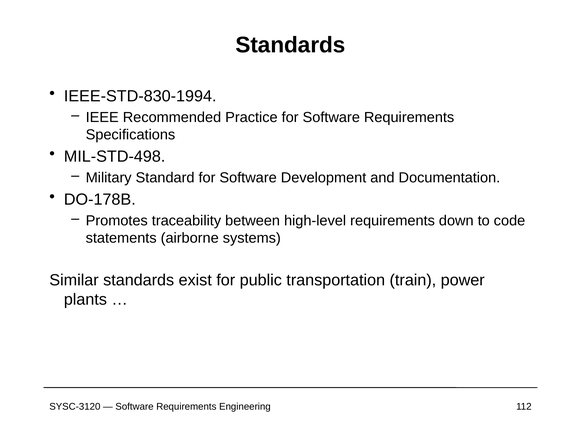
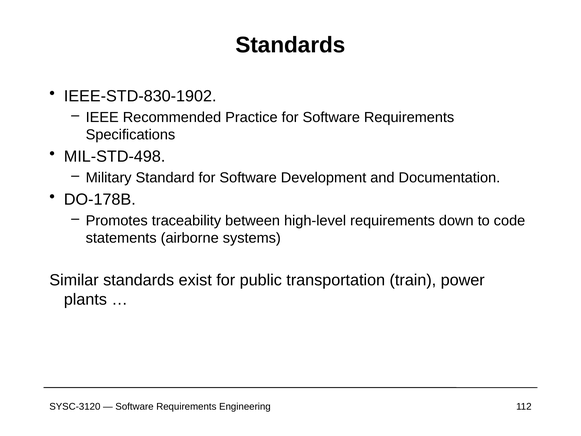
IEEE-STD-830-1994: IEEE-STD-830-1994 -> IEEE-STD-830-1902
